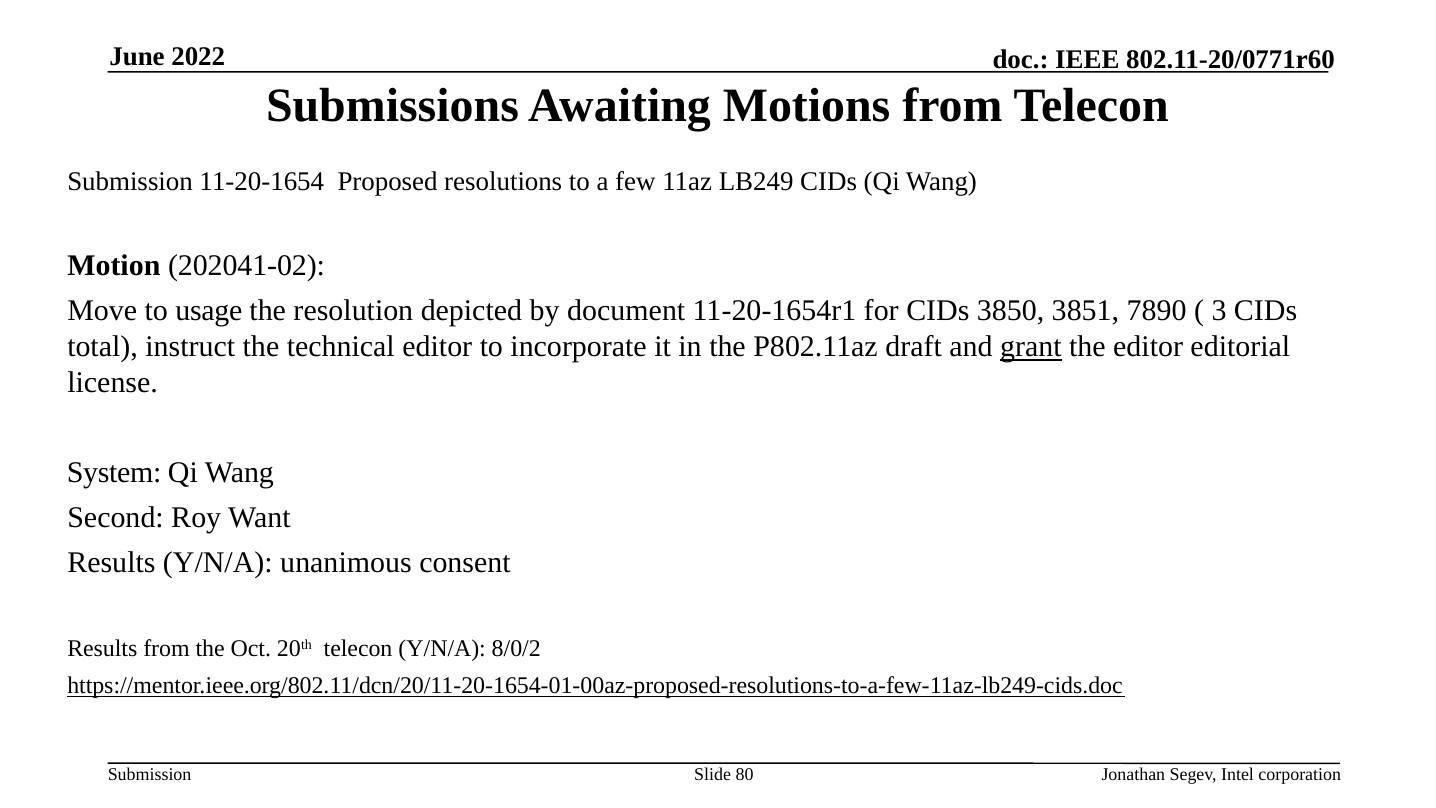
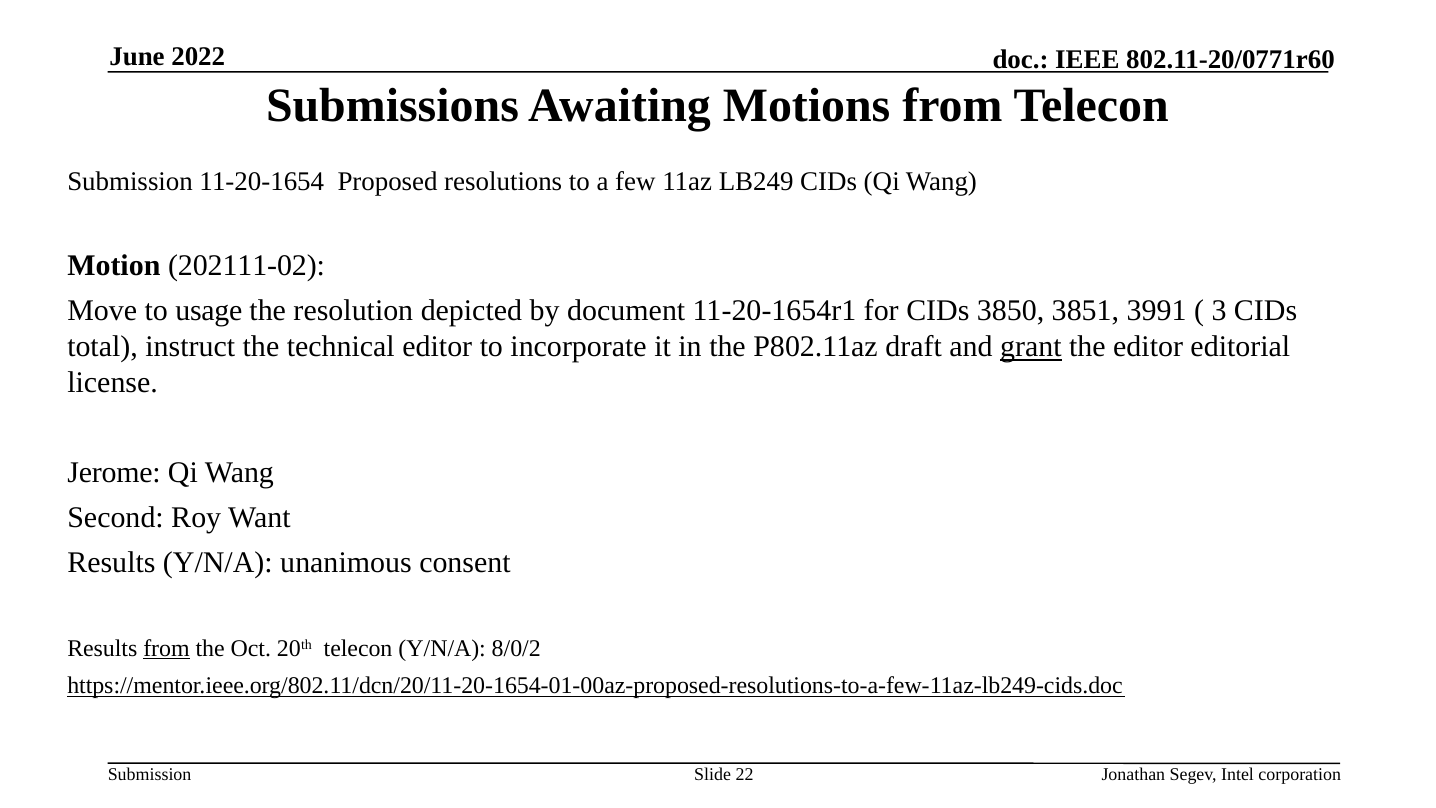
202041-02: 202041-02 -> 202111-02
7890: 7890 -> 3991
System: System -> Jerome
from at (166, 648) underline: none -> present
80: 80 -> 22
